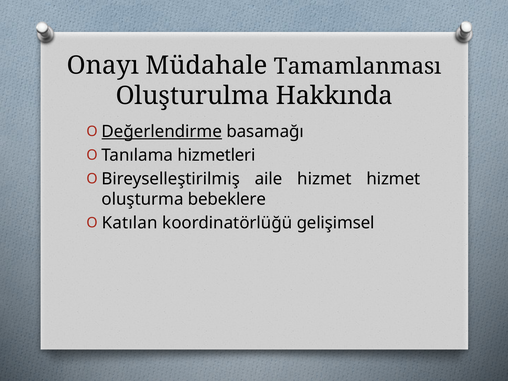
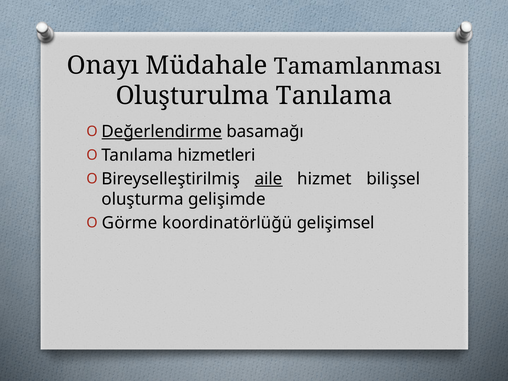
Oluşturulma Hakkında: Hakkında -> Tanılama
aile underline: none -> present
hizmet hizmet: hizmet -> bilişsel
bebeklere: bebeklere -> gelişimde
Katılan: Katılan -> Görme
